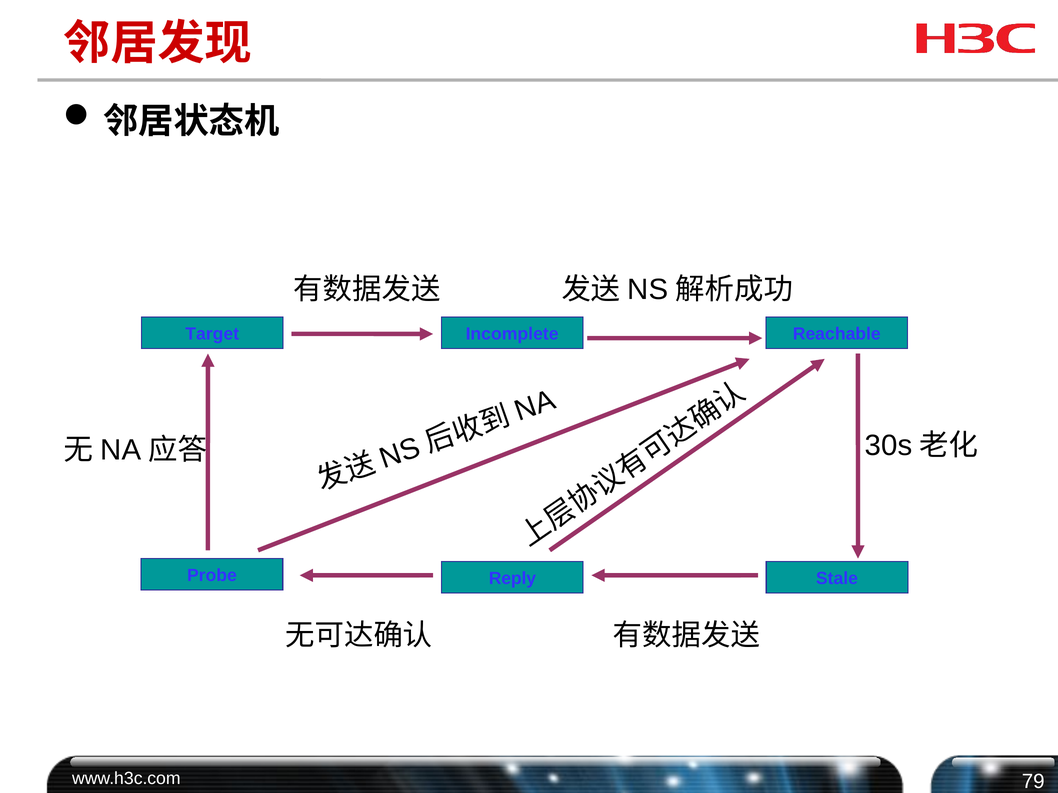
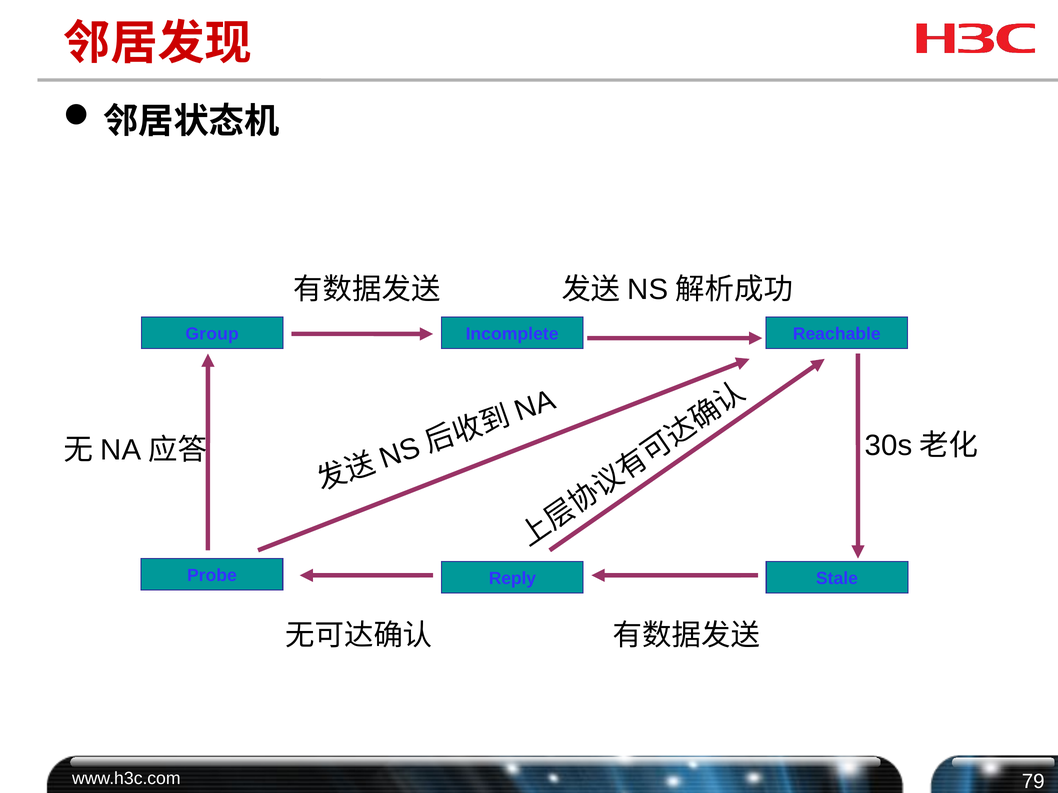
Target: Target -> Group
